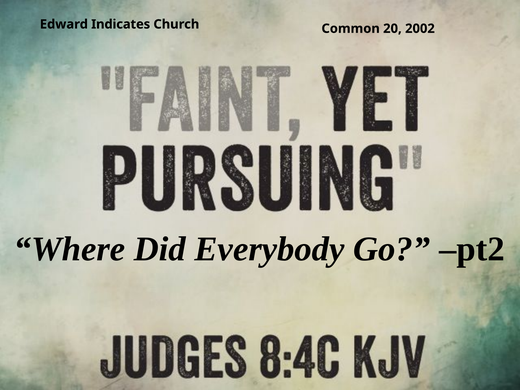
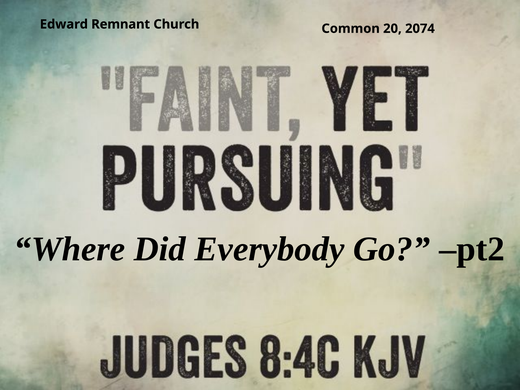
Indicates: Indicates -> Remnant
2002: 2002 -> 2074
